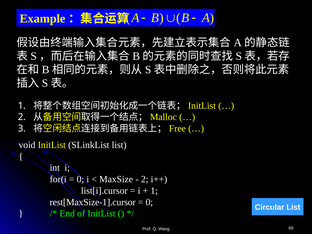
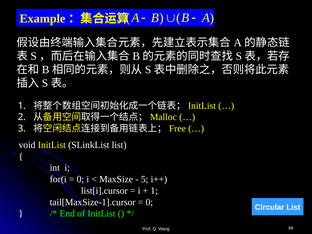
2 at (145, 179): 2 -> 5
rest[MaxSize-1].cursor: rest[MaxSize-1].cursor -> tail[MaxSize-1].cursor
